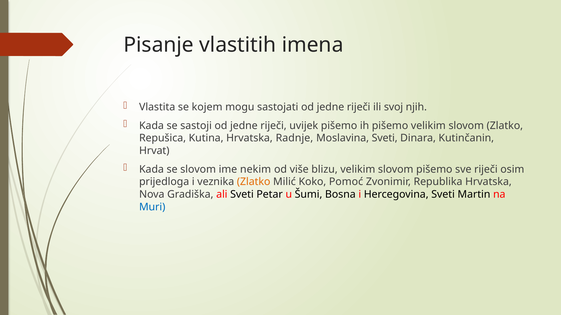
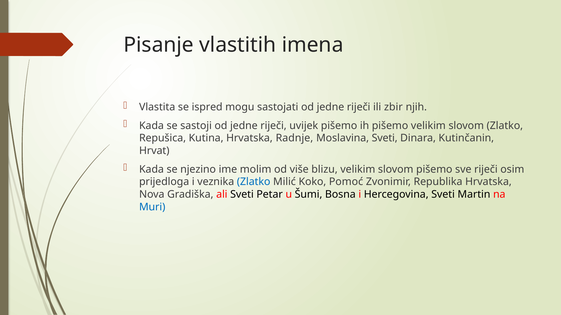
kojem: kojem -> ispred
svoj: svoj -> zbir
se slovom: slovom -> njezino
nekim: nekim -> molim
Zlatko at (254, 182) colour: orange -> blue
